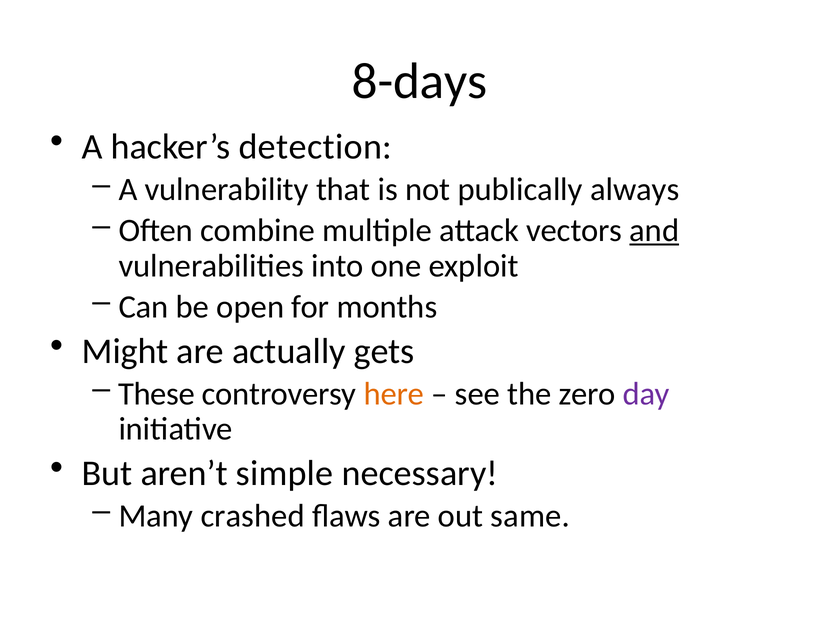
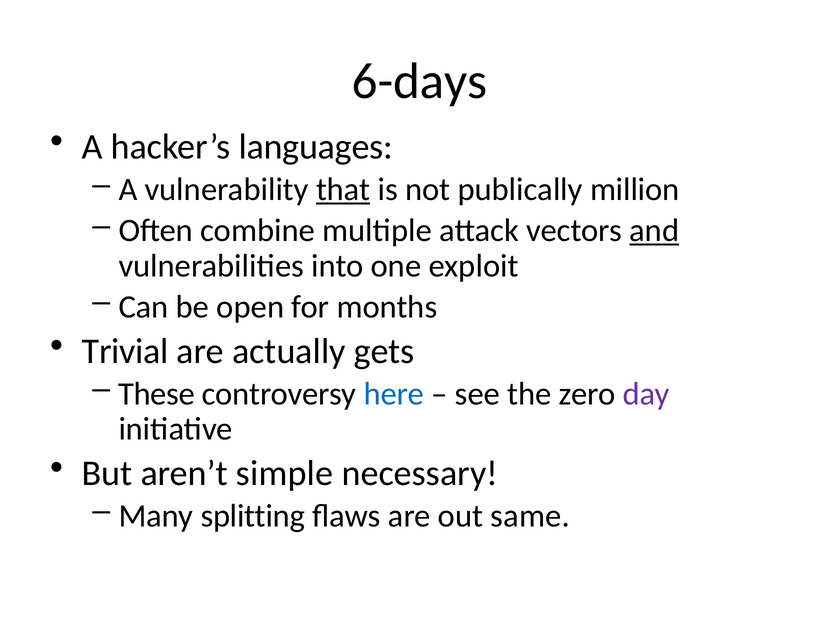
8-days: 8-days -> 6-days
detection: detection -> languages
that underline: none -> present
always: always -> million
Might: Might -> Trivial
here colour: orange -> blue
crashed: crashed -> splitting
